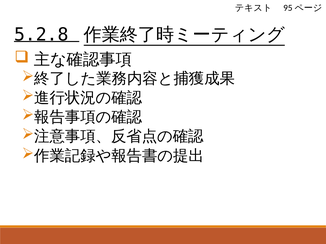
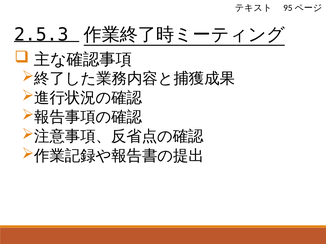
5.2.8: 5.2.8 -> 2.5.3
